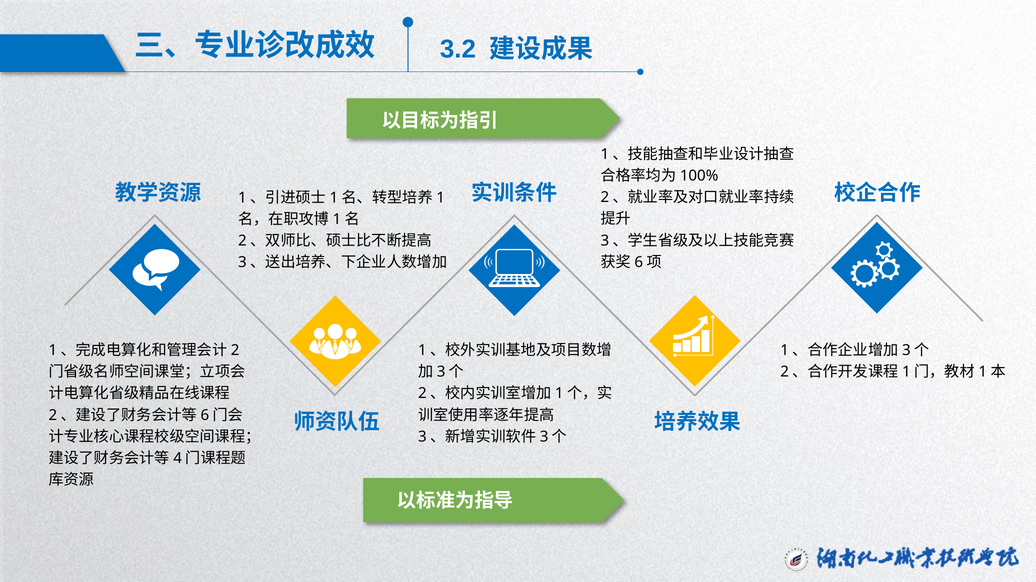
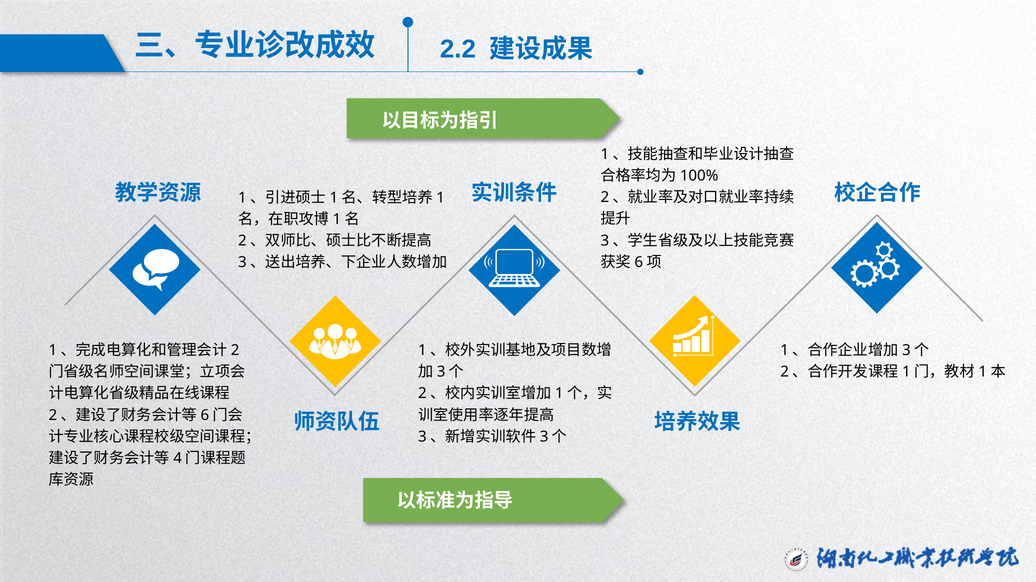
3.2: 3.2 -> 2.2
